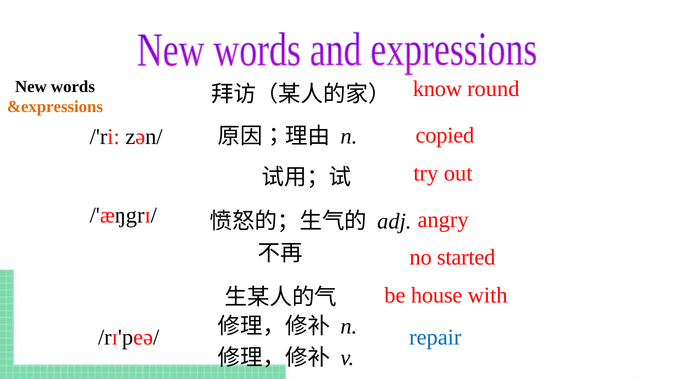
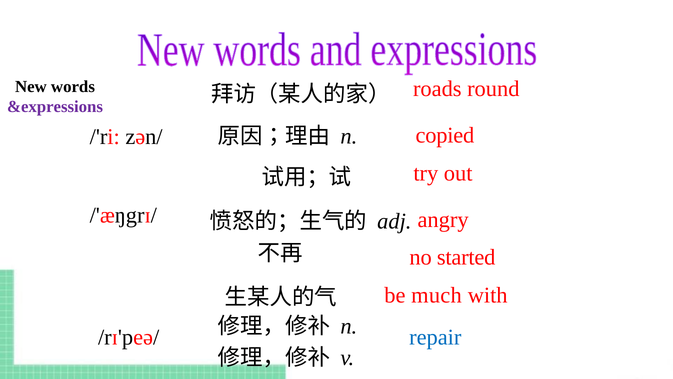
know: know -> roads
&expressions colour: orange -> purple
house: house -> much
